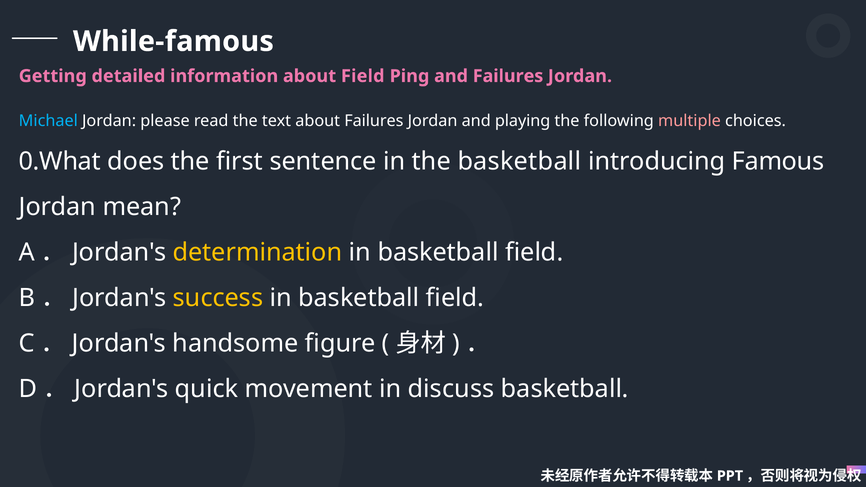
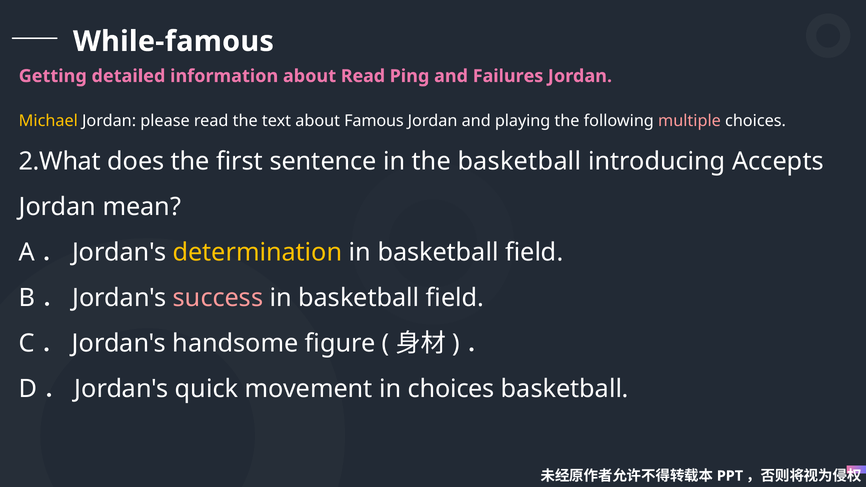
about Field: Field -> Read
Michael colour: light blue -> yellow
about Failures: Failures -> Famous
0.What: 0.What -> 2.What
Famous: Famous -> Accepts
success colour: yellow -> pink
in discuss: discuss -> choices
